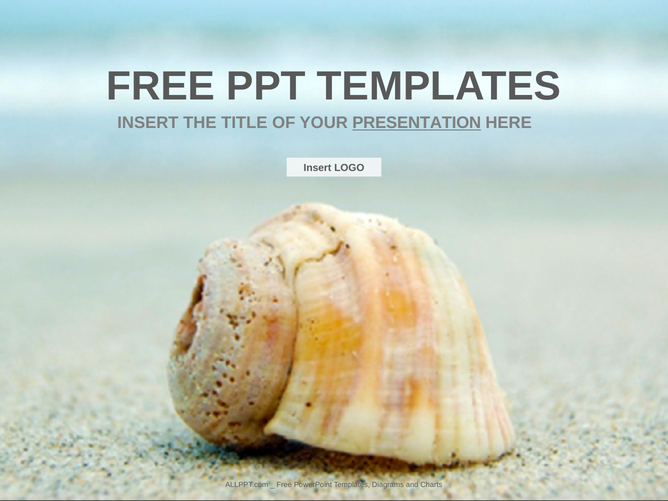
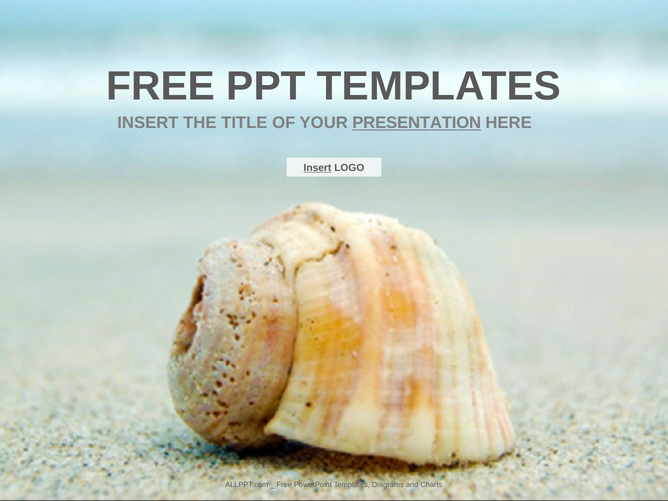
Insert at (317, 168) underline: none -> present
